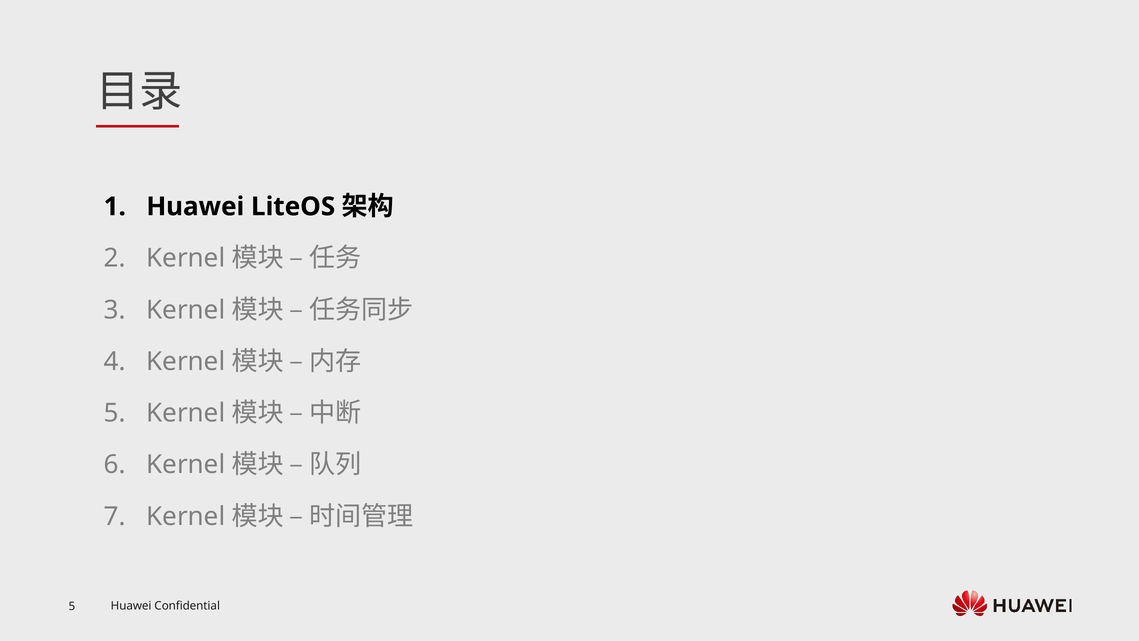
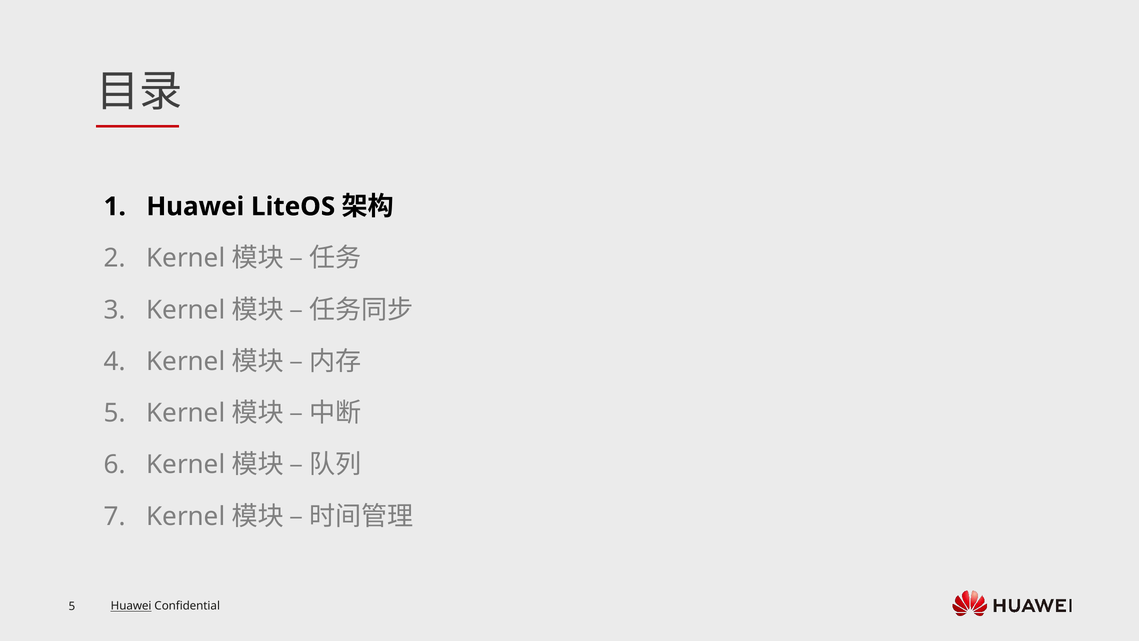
Huawei at (131, 606) underline: none -> present
